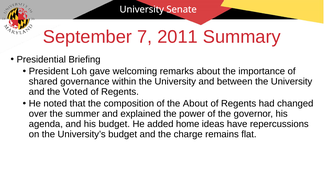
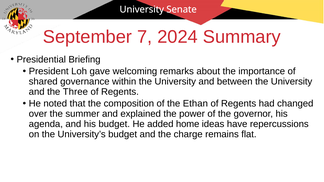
2011: 2011 -> 2024
Voted: Voted -> Three
the About: About -> Ethan
